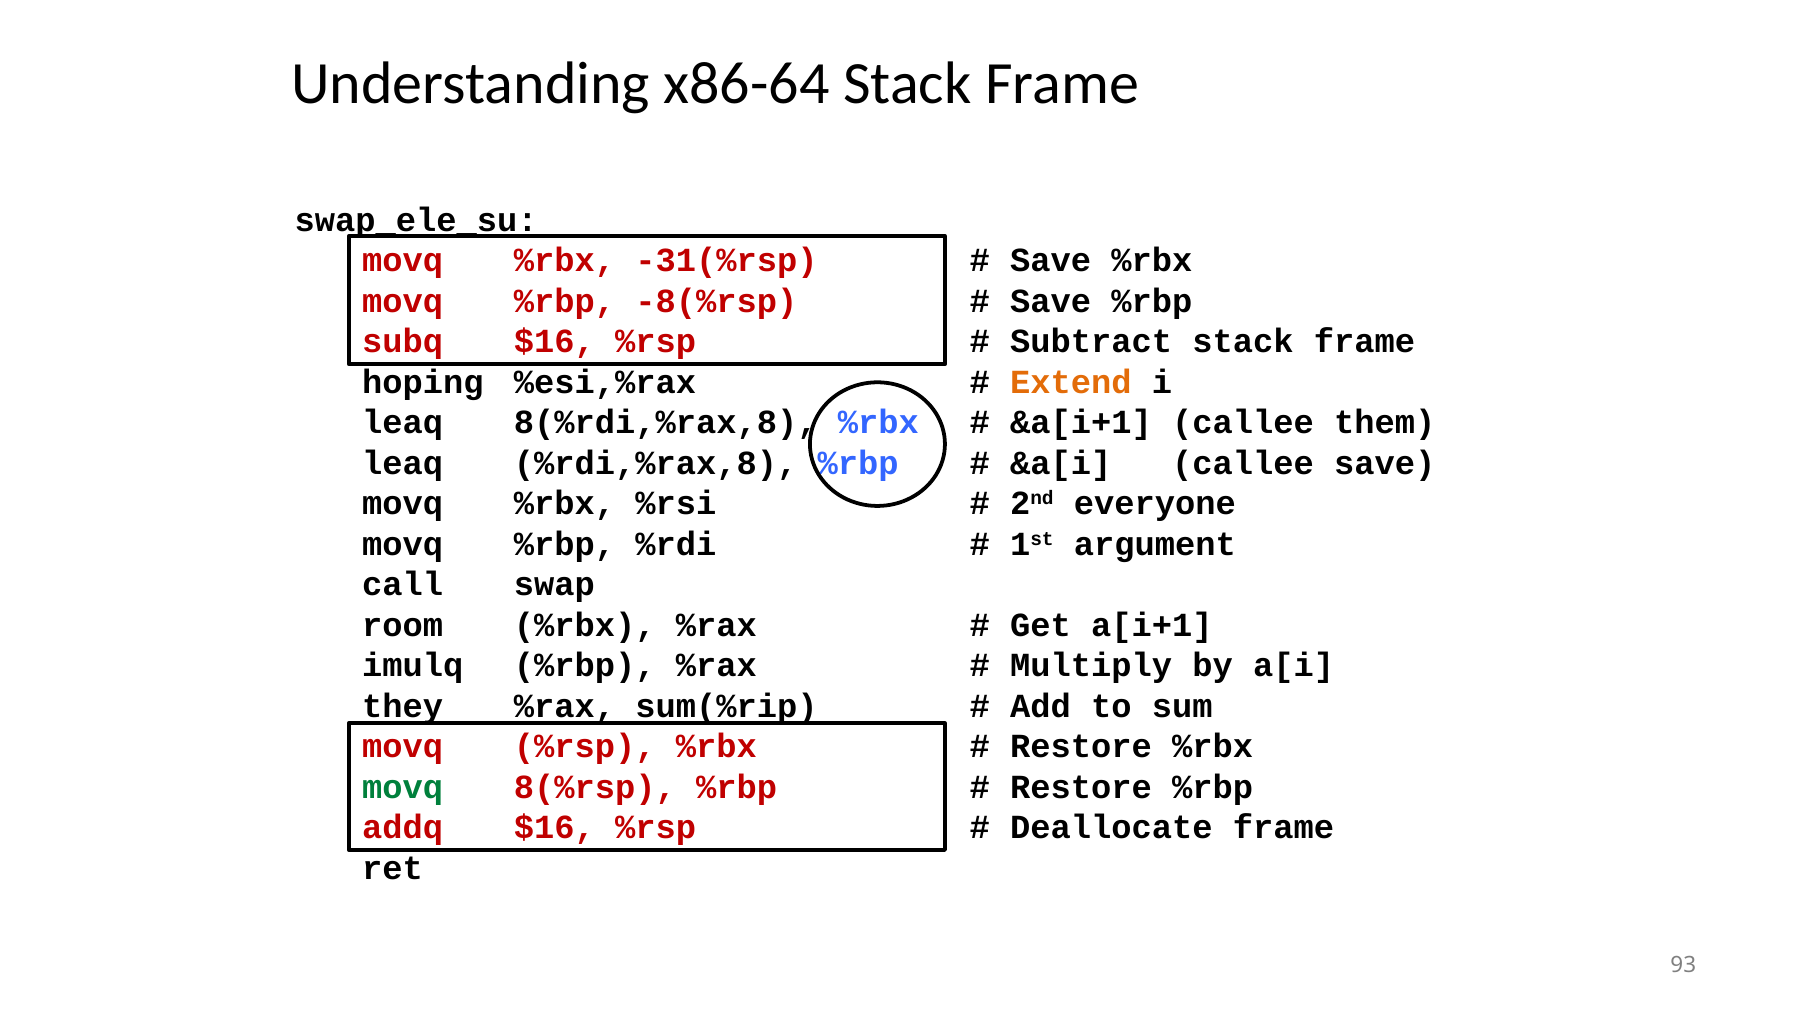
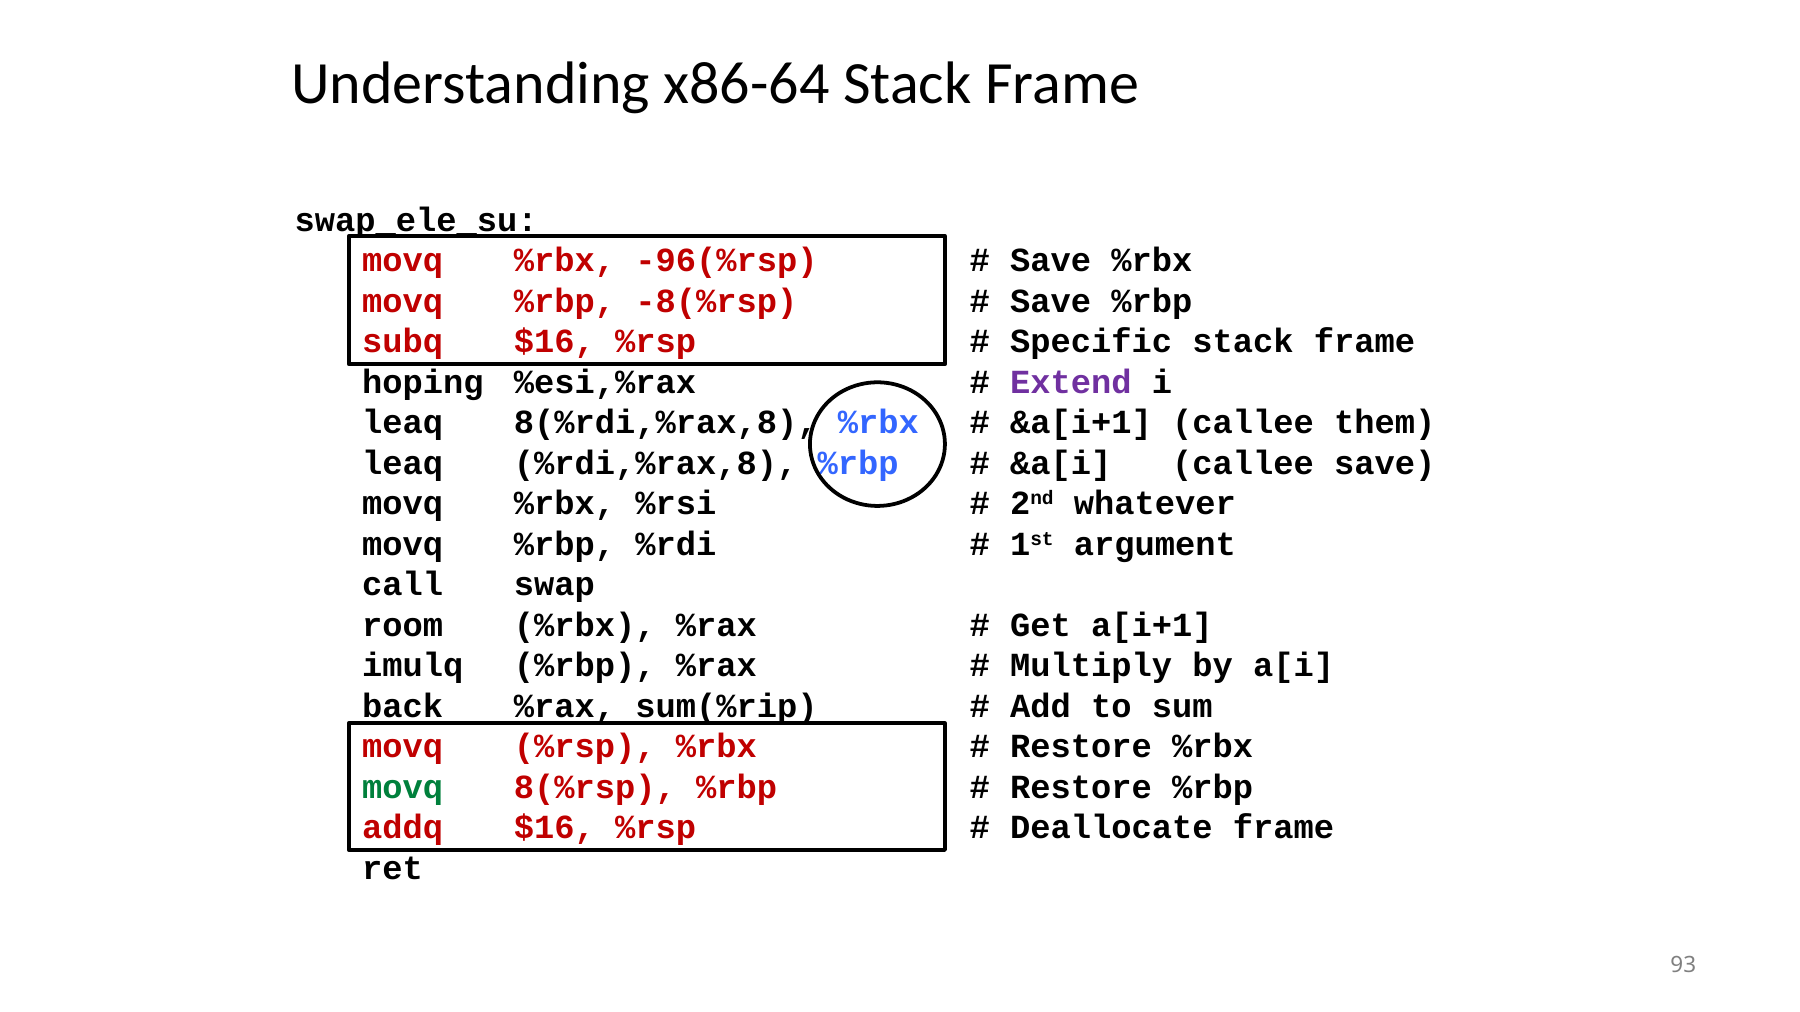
-31(%rsp: -31(%rsp -> -96(%rsp
Subtract: Subtract -> Specific
Extend colour: orange -> purple
everyone: everyone -> whatever
they: they -> back
